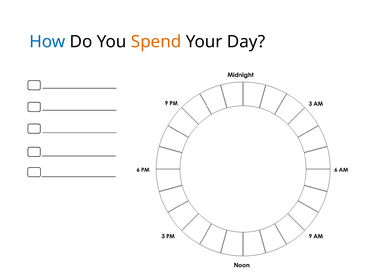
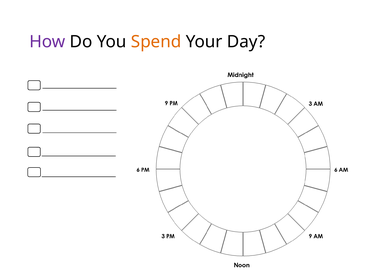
How colour: blue -> purple
